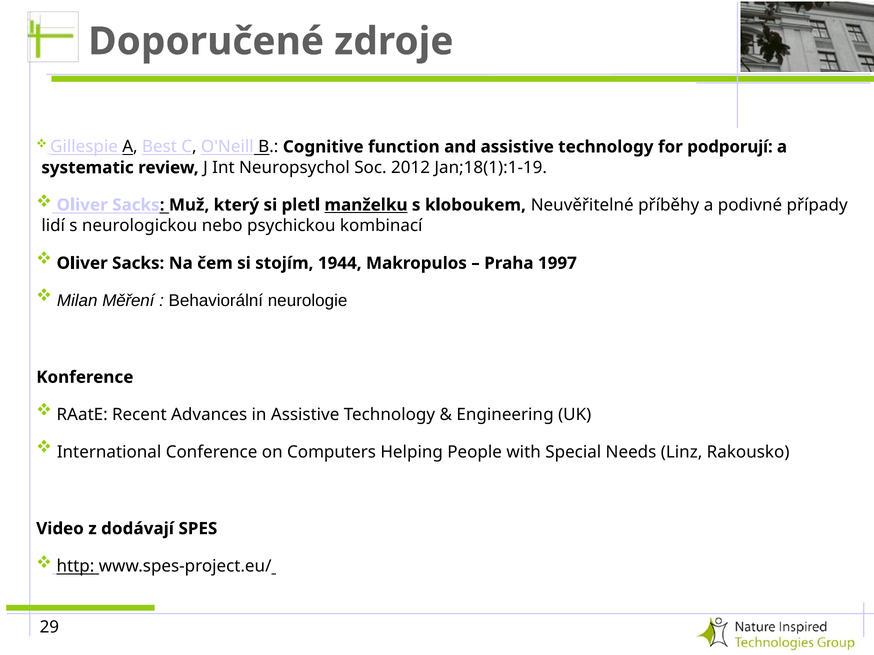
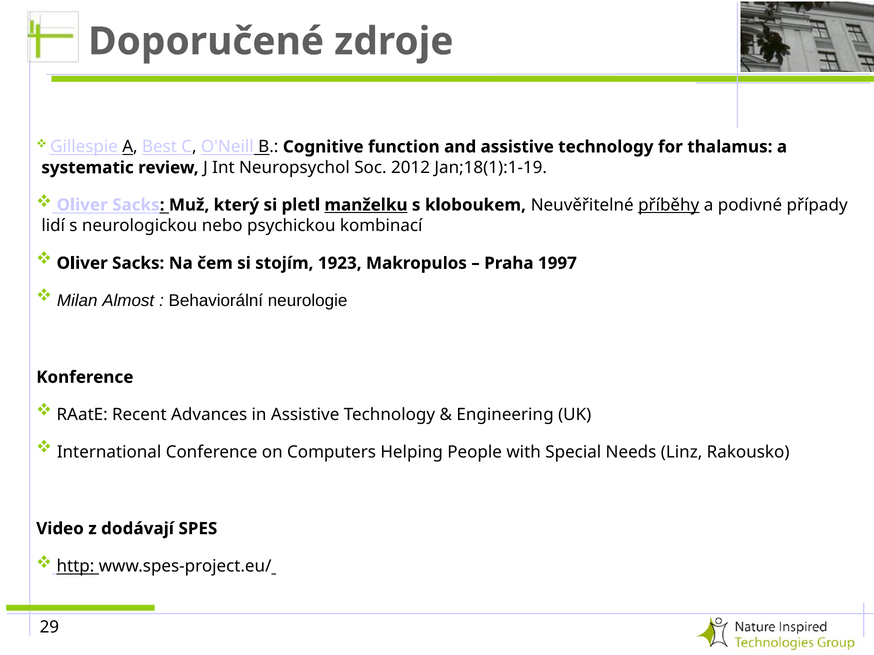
podporují: podporují -> thalamus
příběhy underline: none -> present
1944: 1944 -> 1923
Měření: Měření -> Almost
